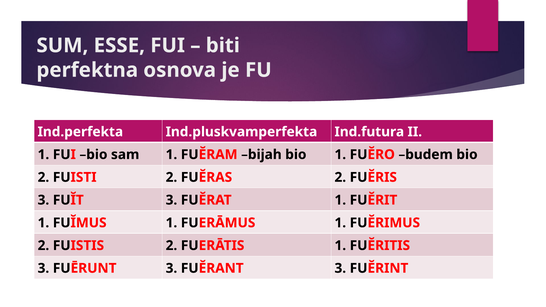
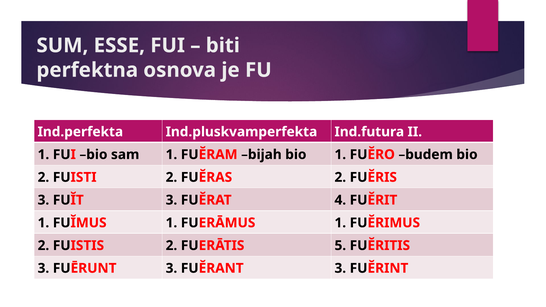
FUĔRAT 1: 1 -> 4
FUERĀTIS 1: 1 -> 5
